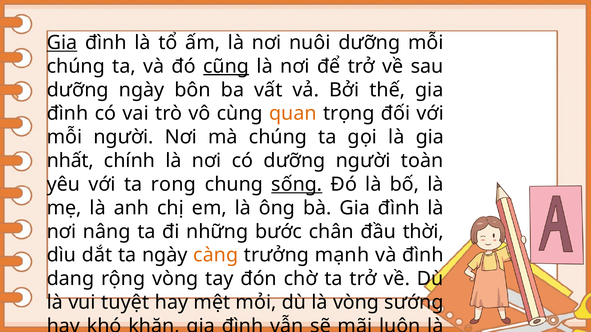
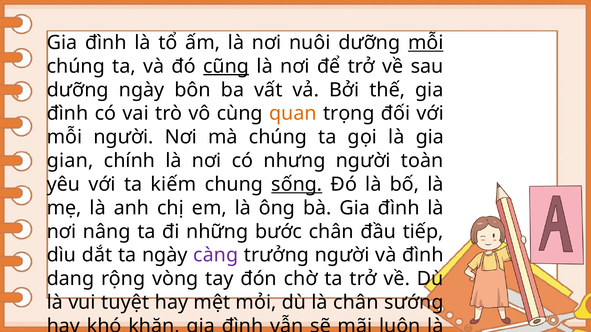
Gia at (62, 43) underline: present -> none
mỗi at (426, 43) underline: none -> present
nhất at (70, 161): nhất -> gian
có dưỡng: dưỡng -> nhưng
rong: rong -> kiếm
thời: thời -> tiếp
càng colour: orange -> purple
trưởng mạnh: mạnh -> người
là vòng: vòng -> chân
